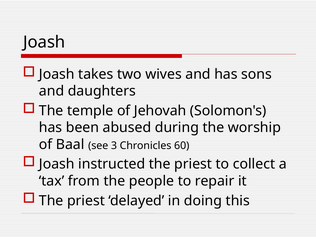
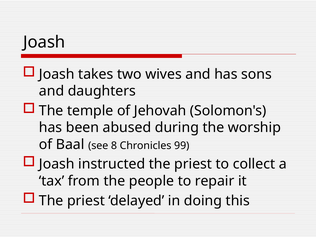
3: 3 -> 8
60: 60 -> 99
